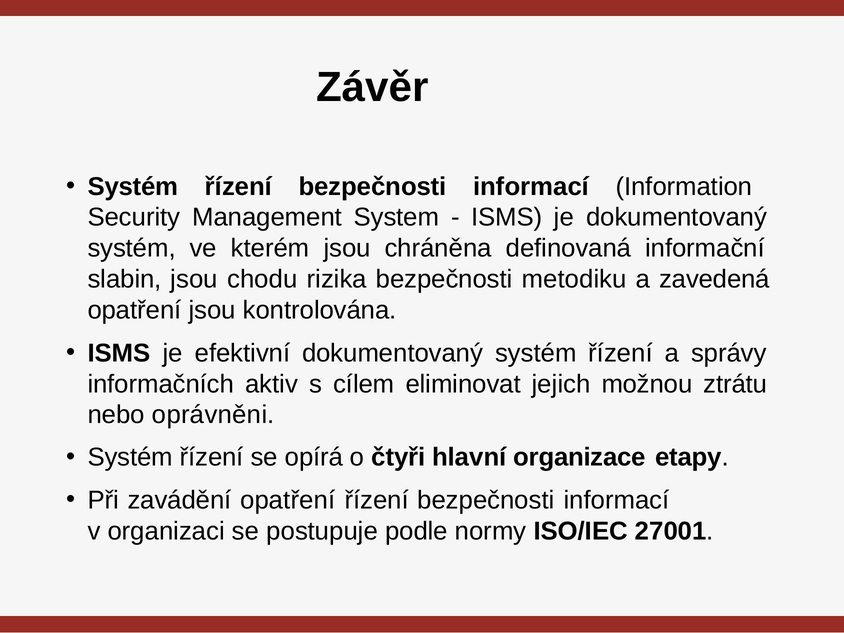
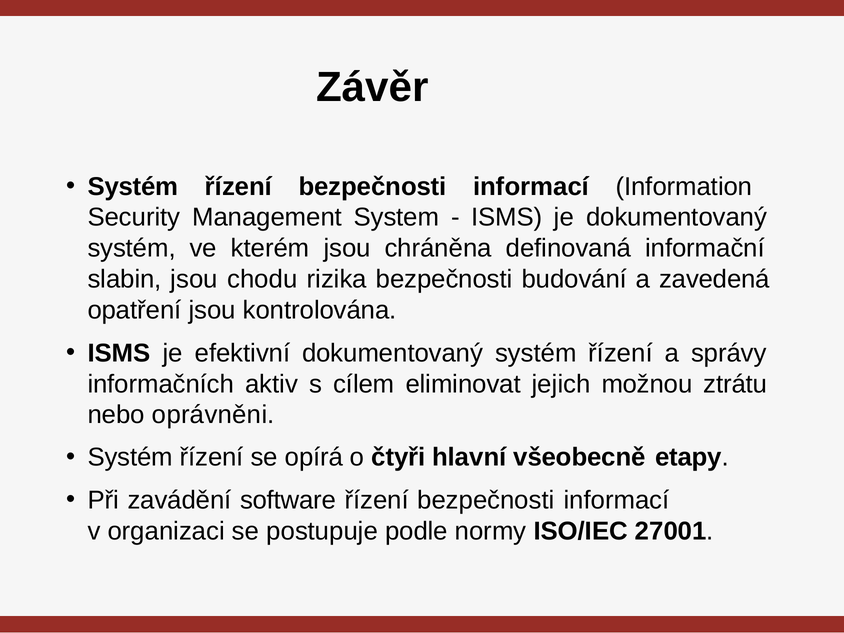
metodiku: metodiku -> budování
organizace: organizace -> všeobecně
zavádění opatření: opatření -> software
